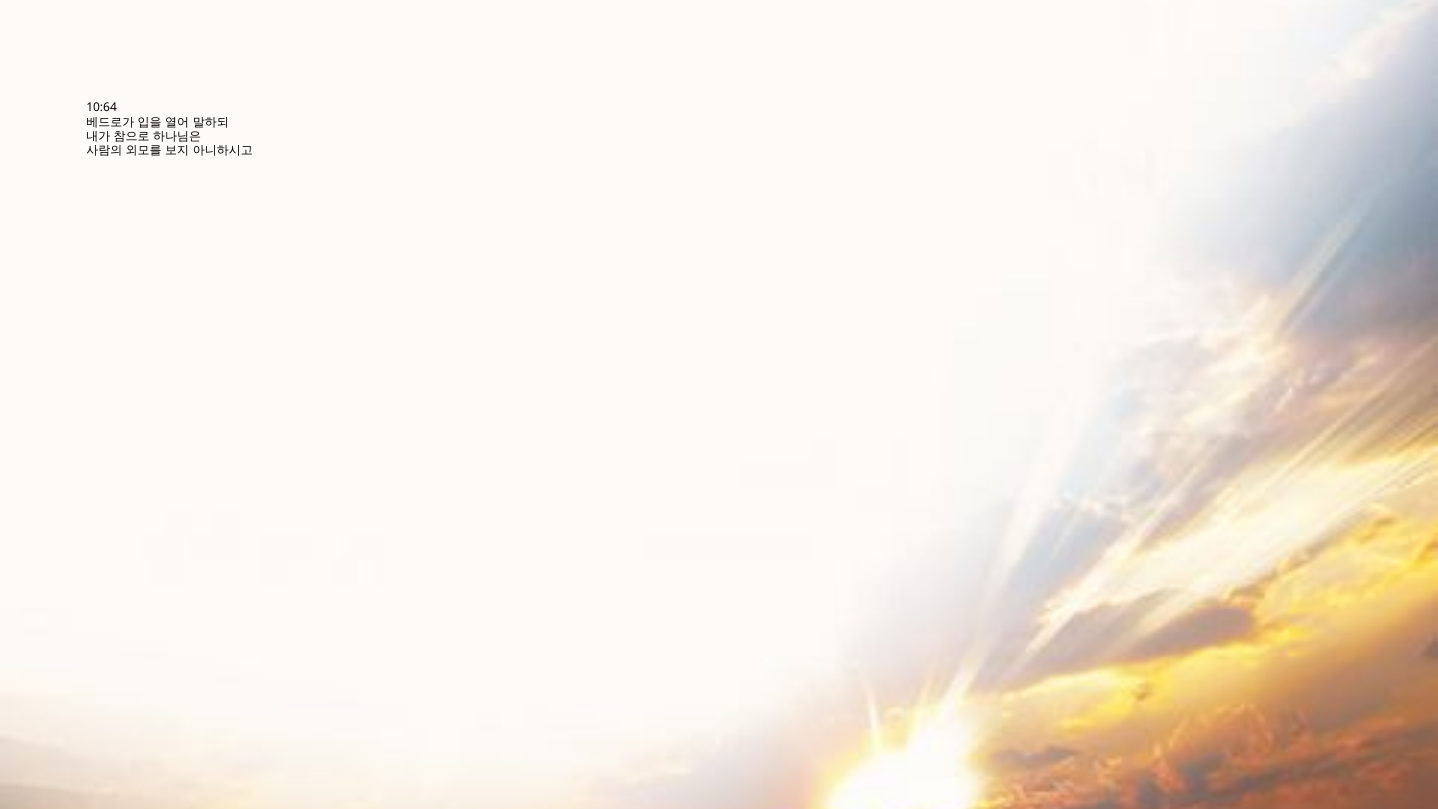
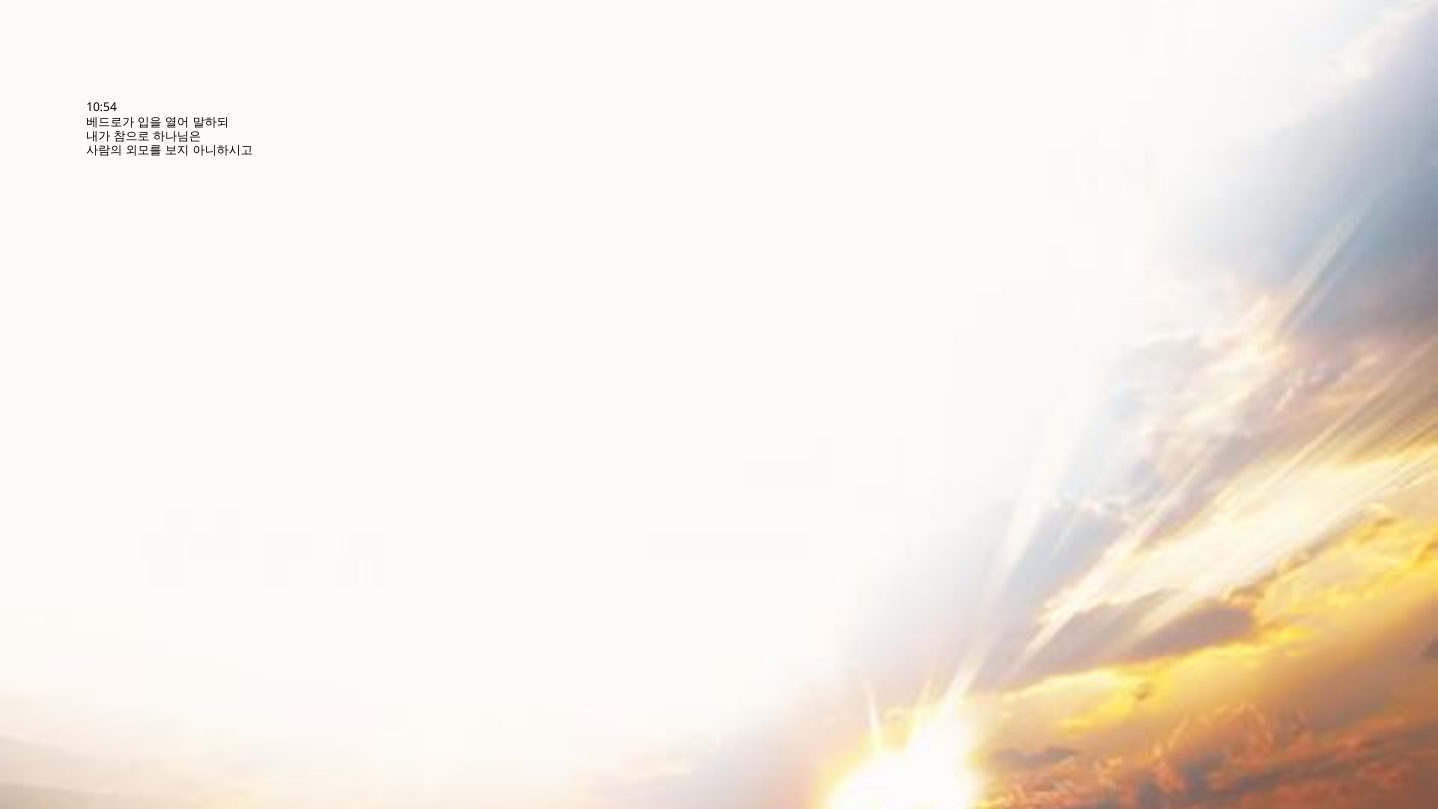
10:64: 10:64 -> 10:54
